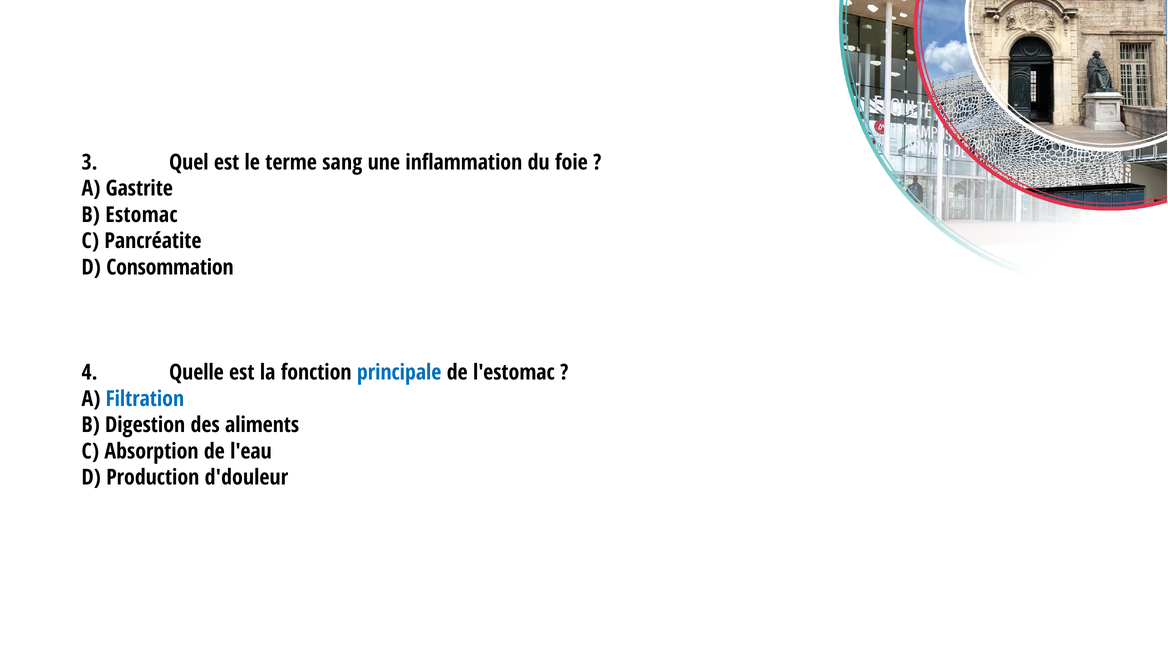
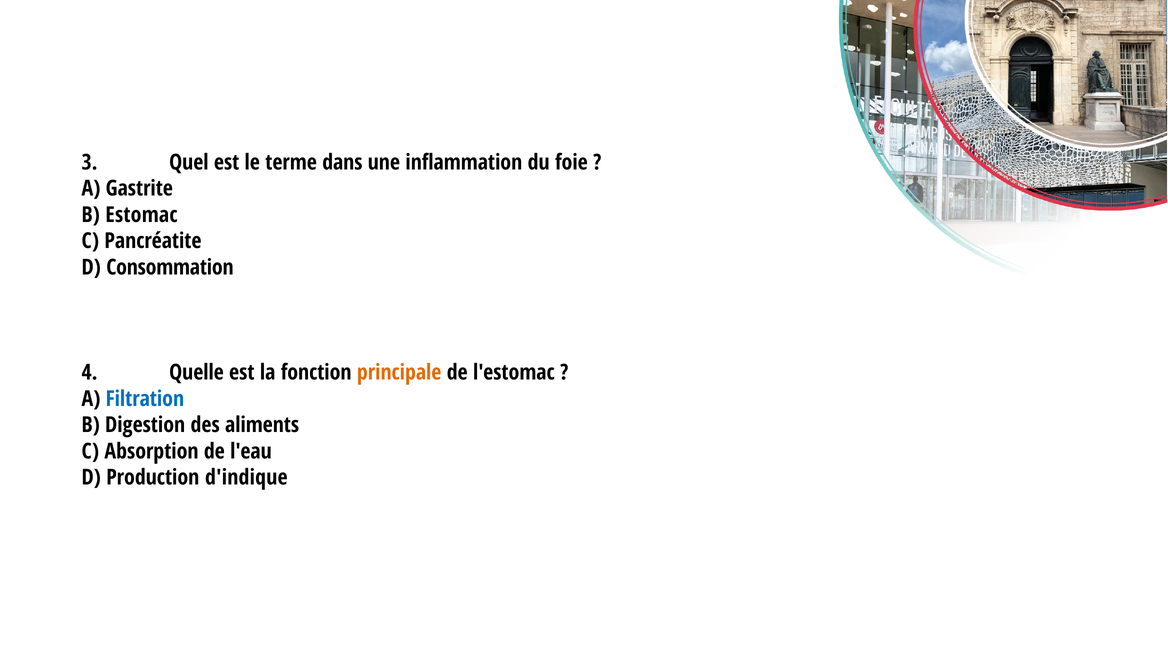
sang: sang -> dans
principale colour: blue -> orange
d'douleur: d'douleur -> d'indique
